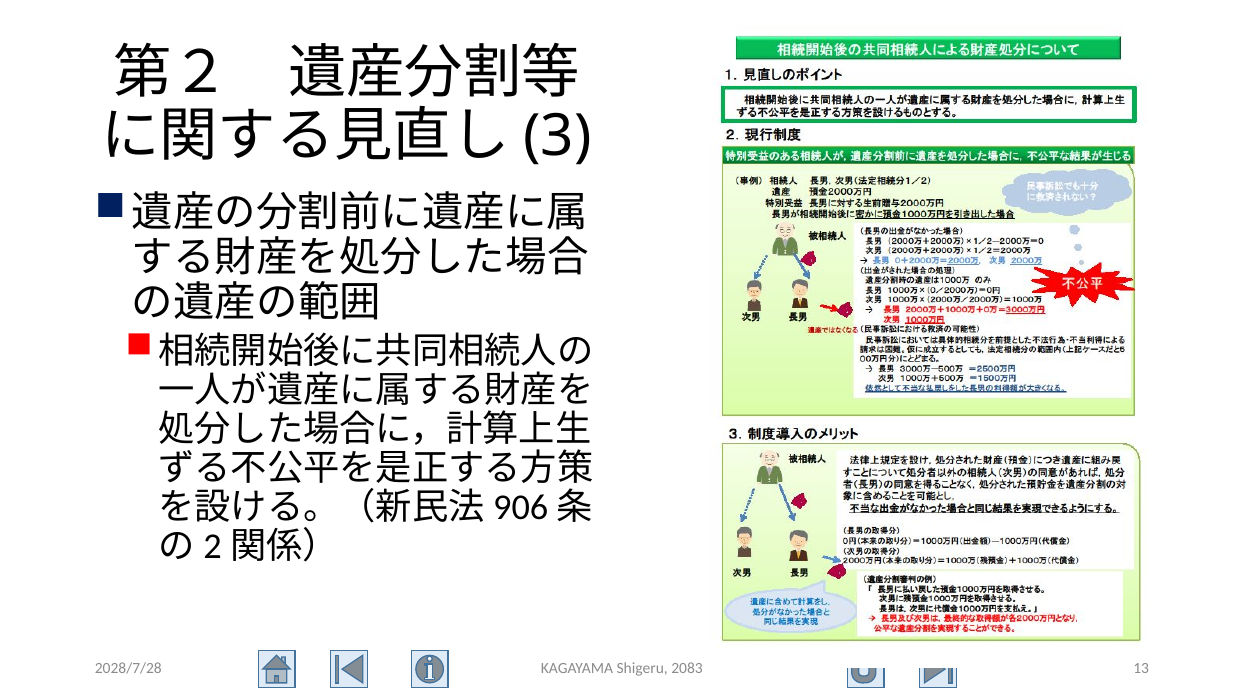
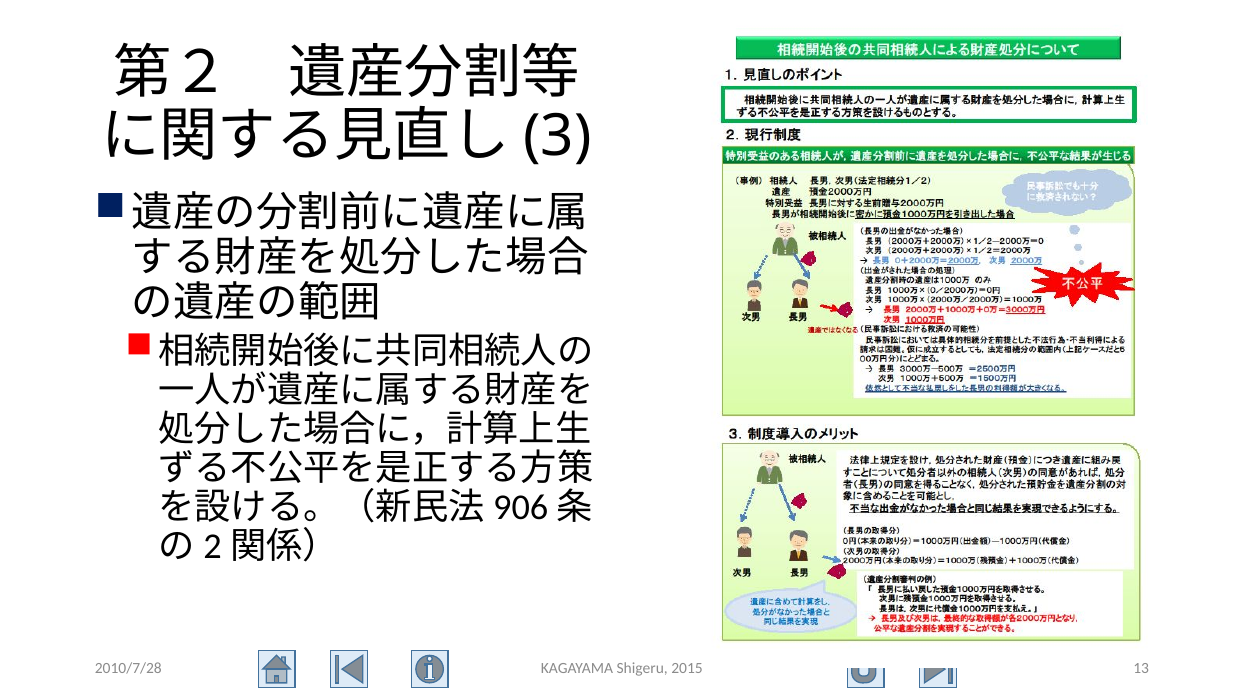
2028/7/28: 2028/7/28 -> 2010/7/28
2083: 2083 -> 2015
